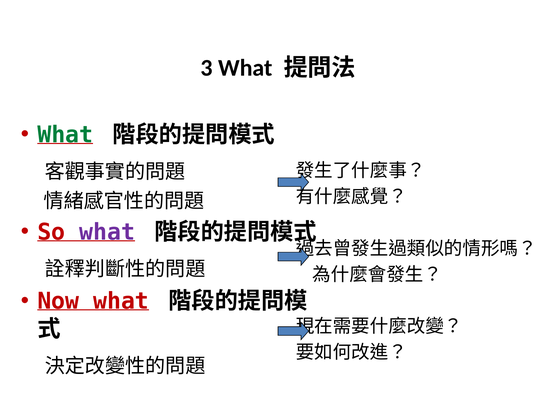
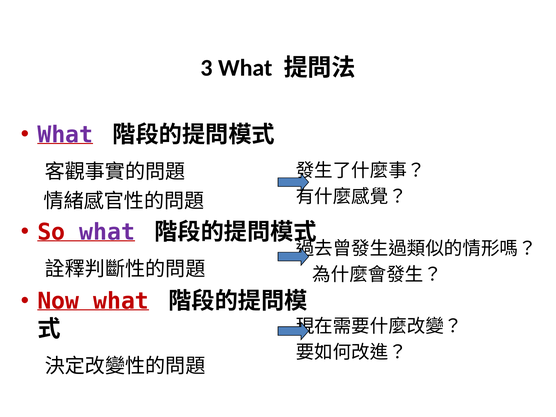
What at (65, 135) colour: green -> purple
